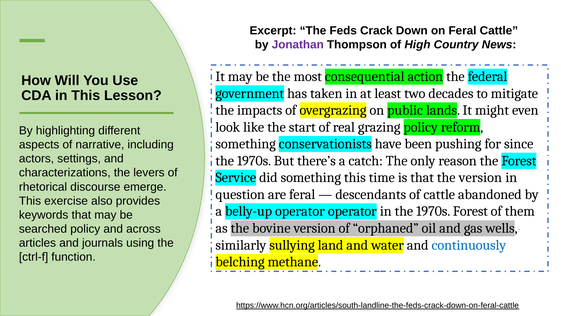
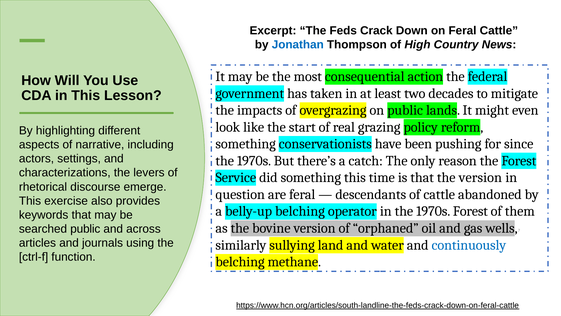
Jonathan colour: purple -> blue
belly-up operator: operator -> belching
searched policy: policy -> public
